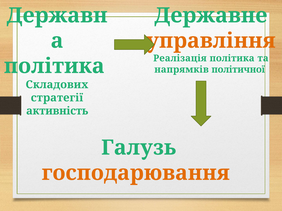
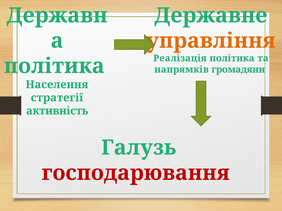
політичної: політичної -> громадяни
Складових: Складових -> Населення
господарювання colour: orange -> red
